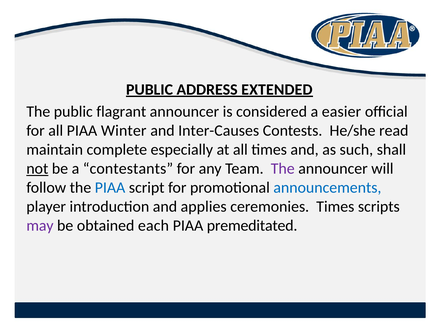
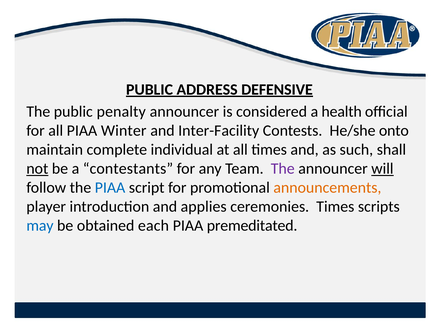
EXTENDED: EXTENDED -> DEFENSIVE
flagrant: flagrant -> penalty
easier: easier -> health
Inter-Causes: Inter-Causes -> Inter-Facility
read: read -> onto
especially: especially -> individual
will underline: none -> present
announcements colour: blue -> orange
may colour: purple -> blue
